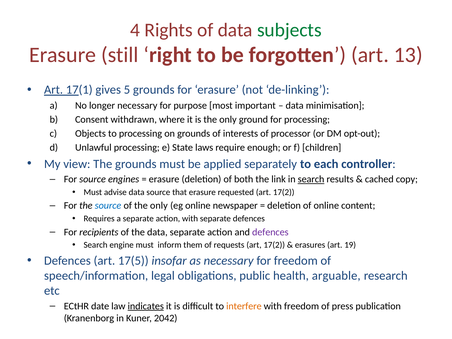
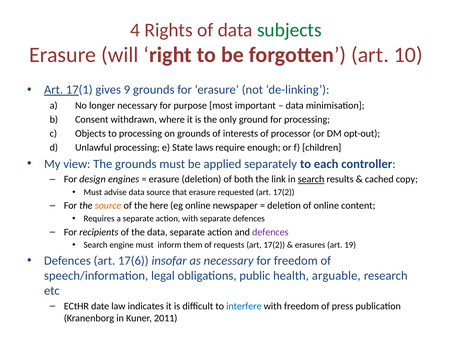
still: still -> will
13: 13 -> 10
5: 5 -> 9
For source: source -> design
source at (108, 206) colour: blue -> orange
of the only: only -> here
17(5: 17(5 -> 17(6
indicates underline: present -> none
interfere colour: orange -> blue
2042: 2042 -> 2011
